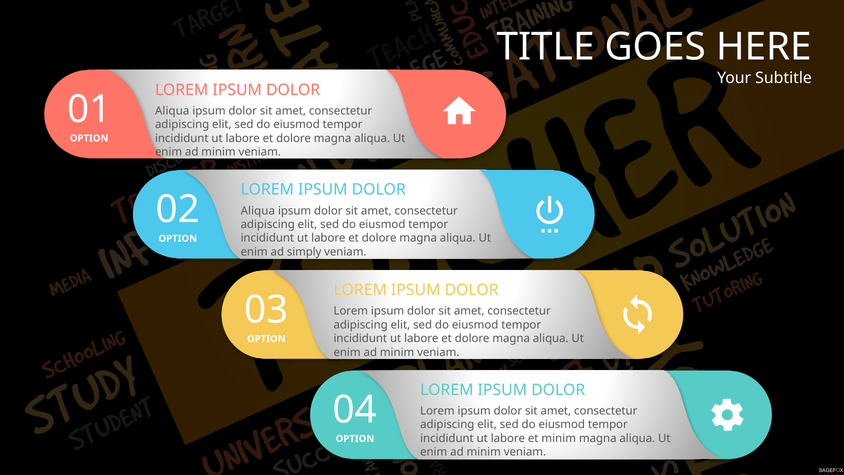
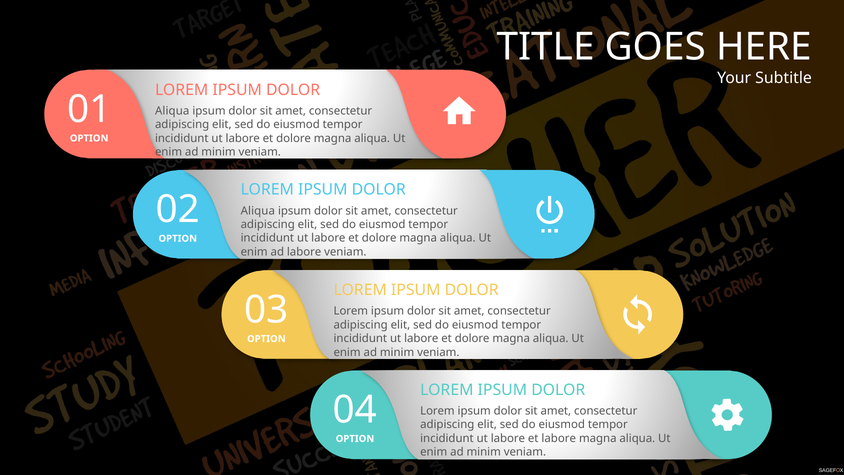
ad simply: simply -> labore
et minim: minim -> labore
